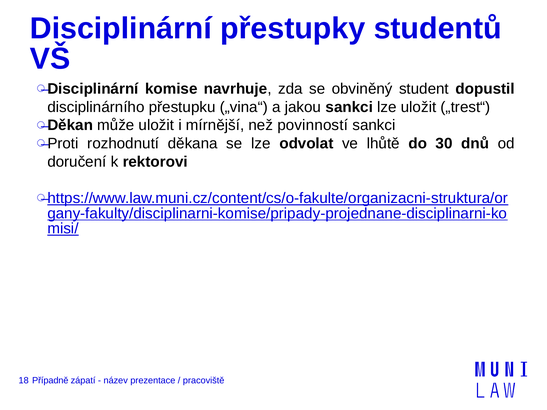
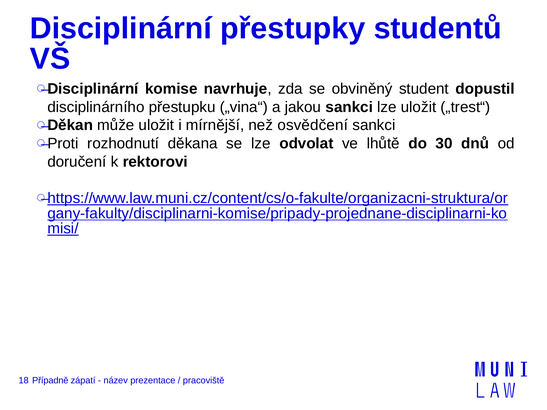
povinností: povinností -> osvědčení
